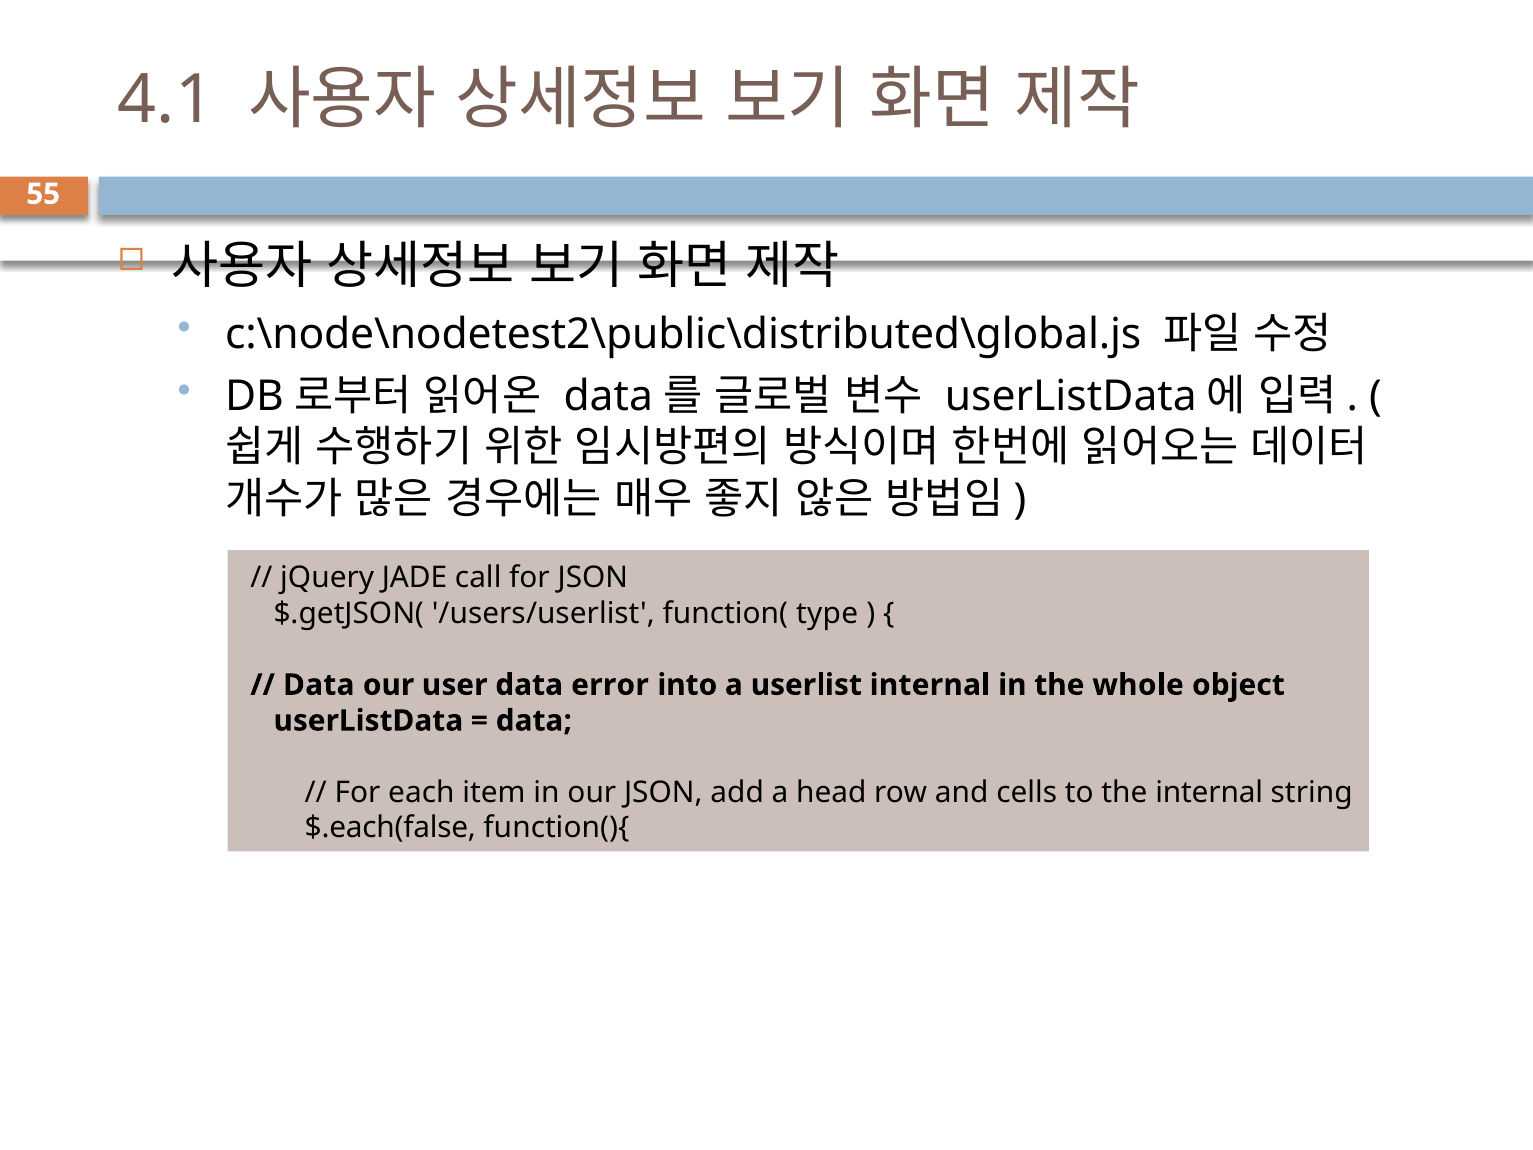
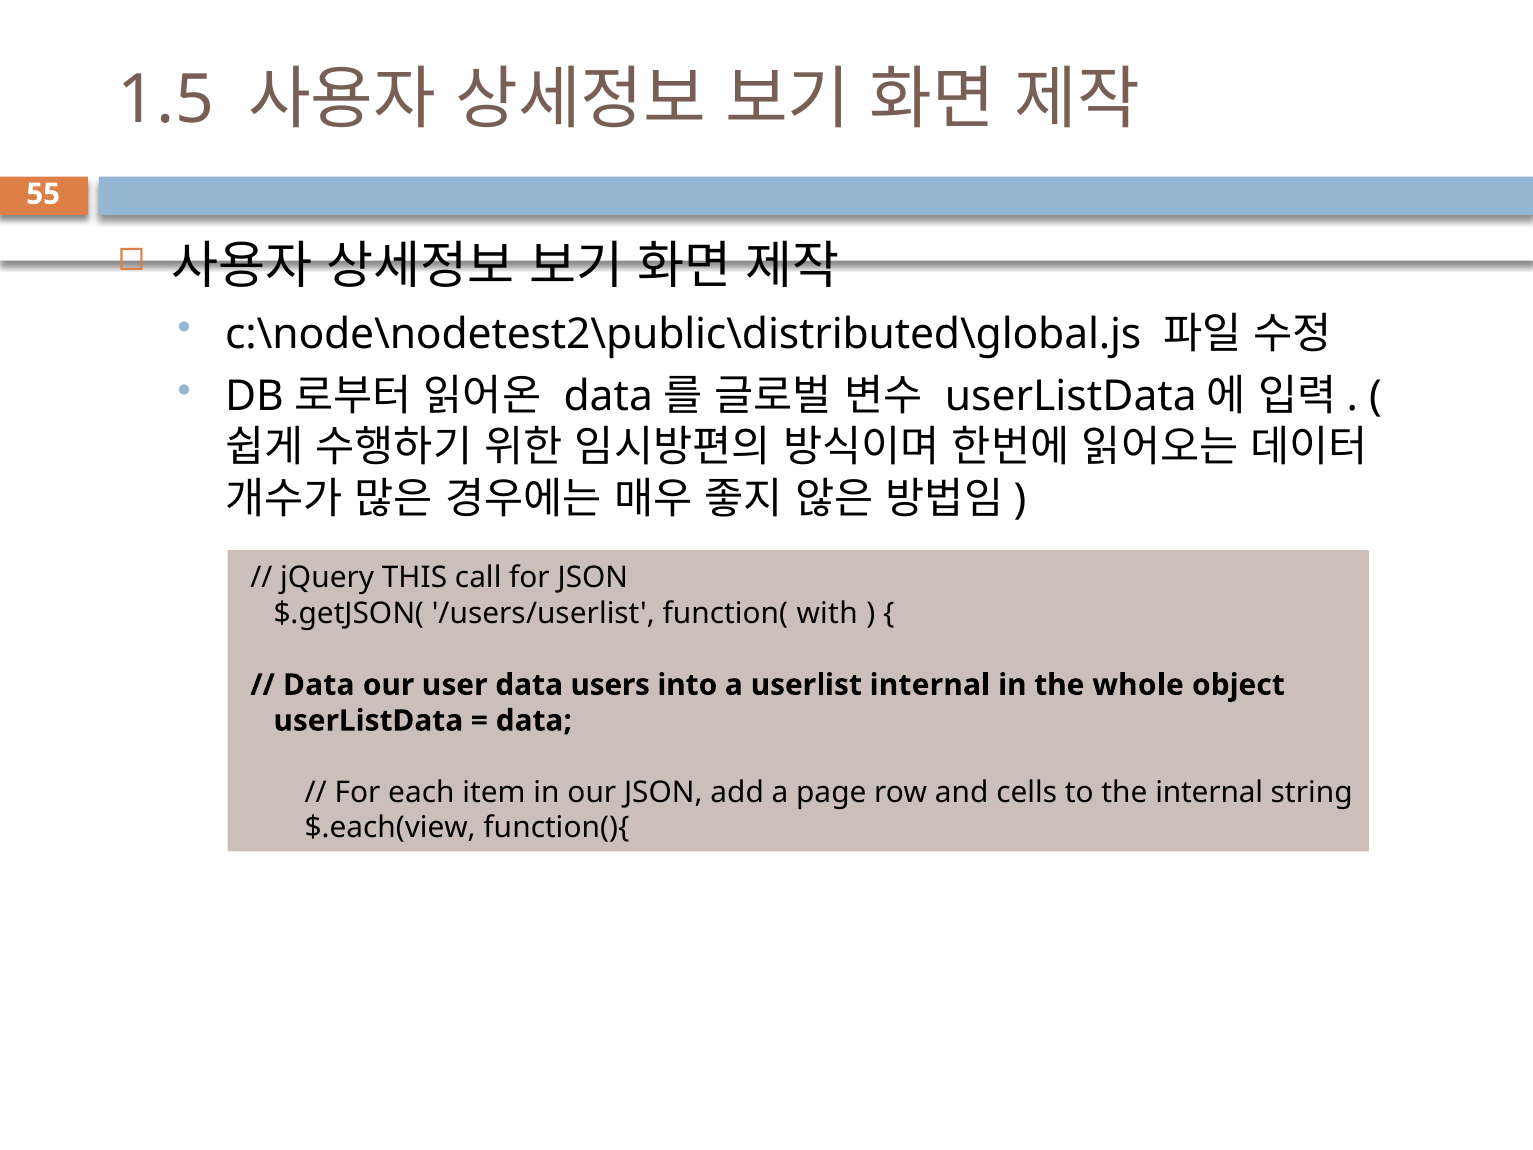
4.1: 4.1 -> 1.5
JADE: JADE -> THIS
type: type -> with
error: error -> users
head: head -> page
$.each(false: $.each(false -> $.each(view
